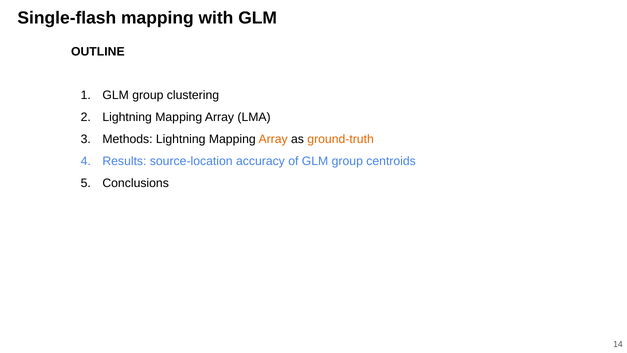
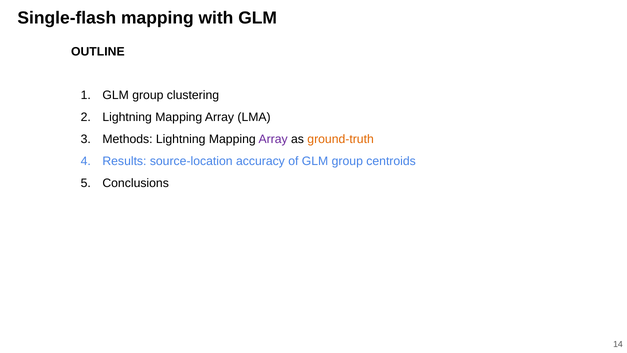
Array at (273, 139) colour: orange -> purple
